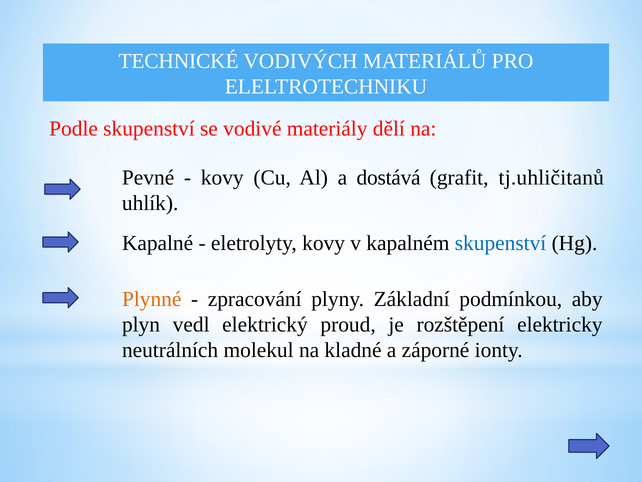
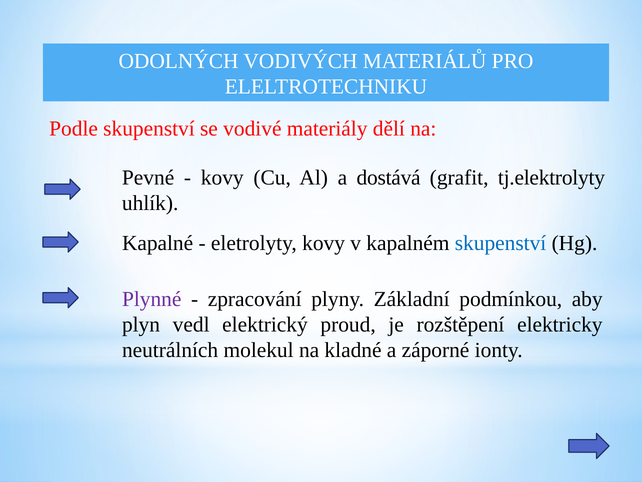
TECHNICKÉ: TECHNICKÉ -> ODOLNÝCH
tj.uhličitanů: tj.uhličitanů -> tj.elektrolyty
Plynné colour: orange -> purple
